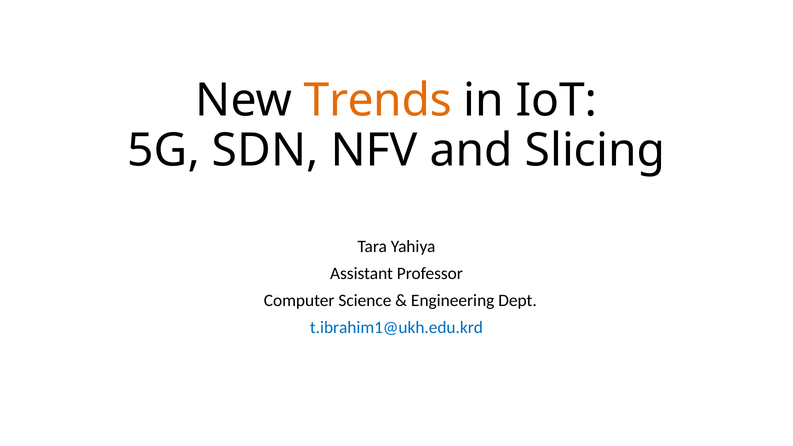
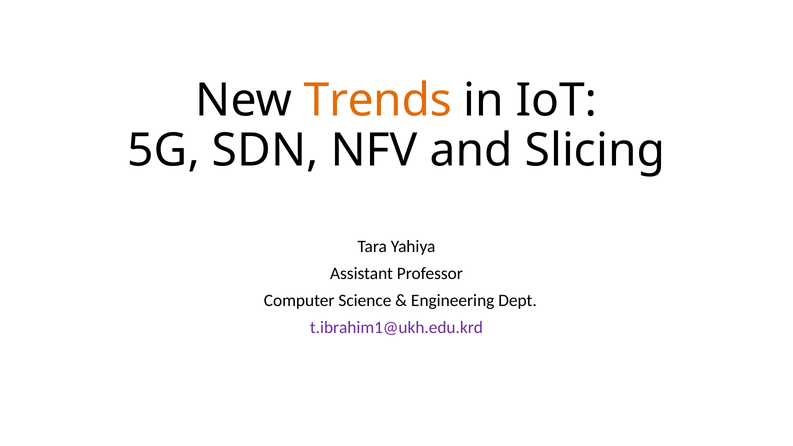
t.ibrahim1@ukh.edu.krd colour: blue -> purple
